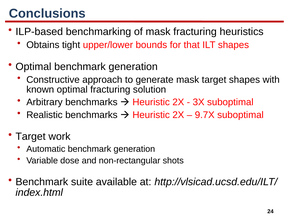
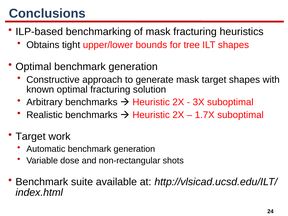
that: that -> tree
9.7X: 9.7X -> 1.7X
